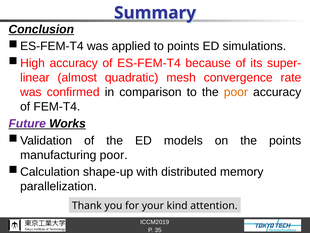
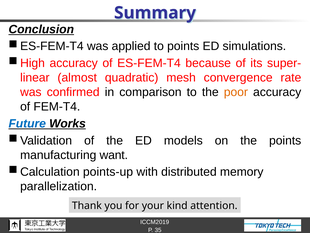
Future colour: purple -> blue
manufacturing poor: poor -> want
shape-up: shape-up -> points-up
